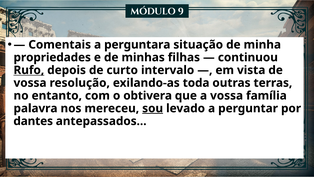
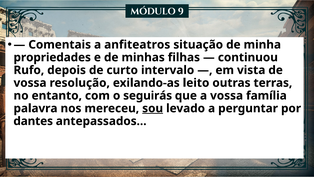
perguntara: perguntara -> anfiteatros
Rufo underline: present -> none
toda: toda -> leito
obtivera: obtivera -> seguirás
